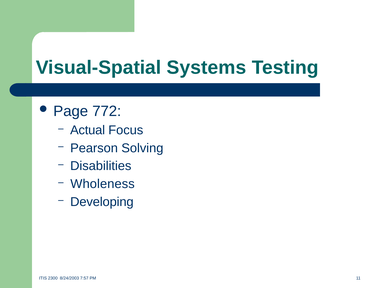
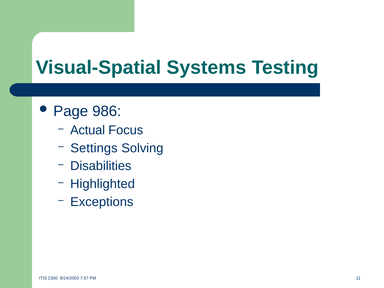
772: 772 -> 986
Pearson: Pearson -> Settings
Wholeness: Wholeness -> Highlighted
Developing: Developing -> Exceptions
